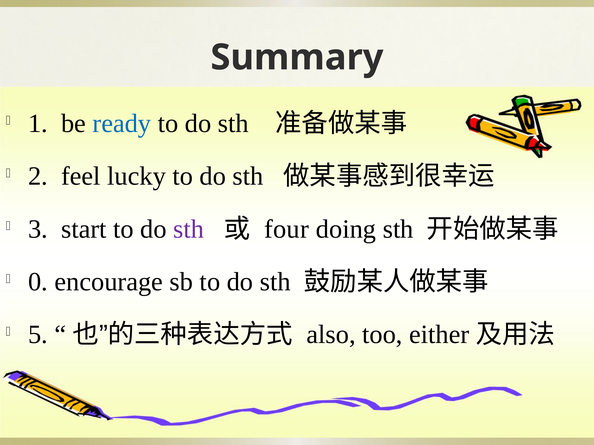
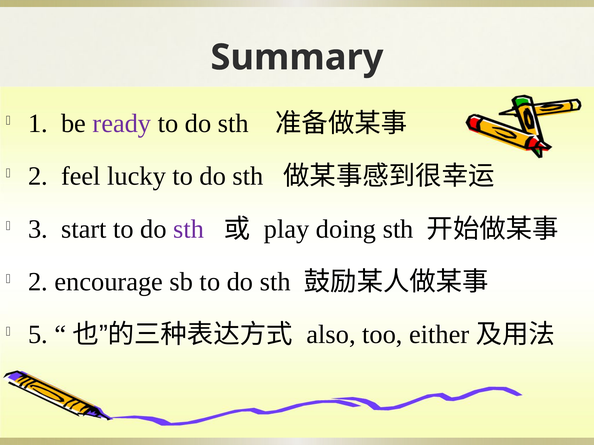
ready colour: blue -> purple
four: four -> play
0 at (38, 282): 0 -> 2
